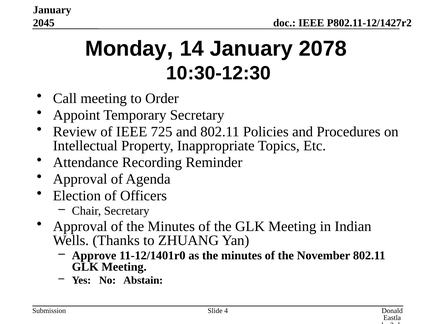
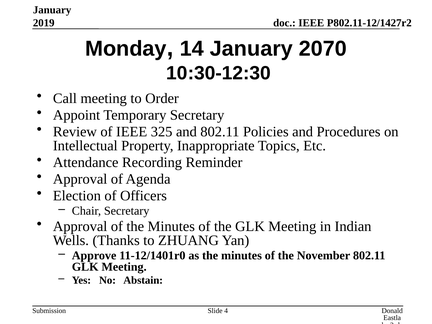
2045: 2045 -> 2019
2078: 2078 -> 2070
725: 725 -> 325
